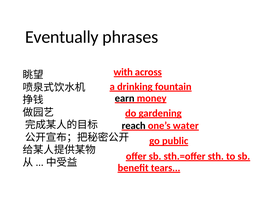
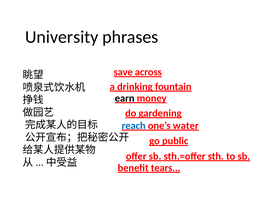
Eventually: Eventually -> University
with: with -> save
reach colour: black -> blue
